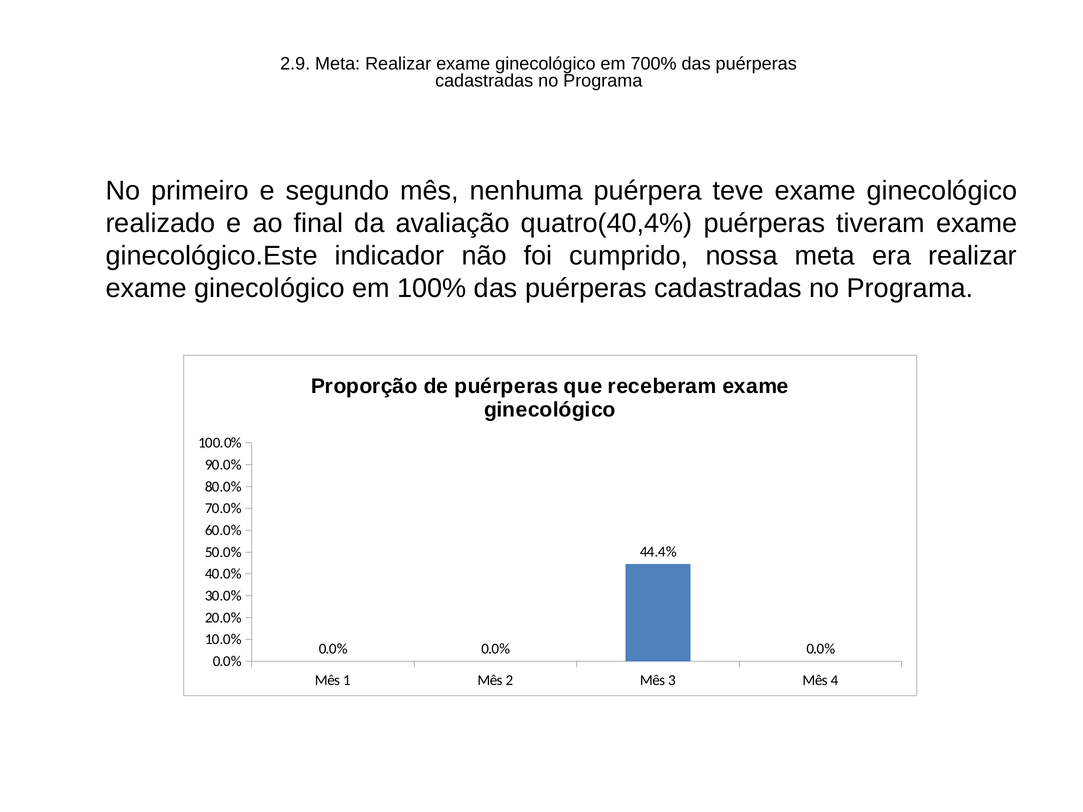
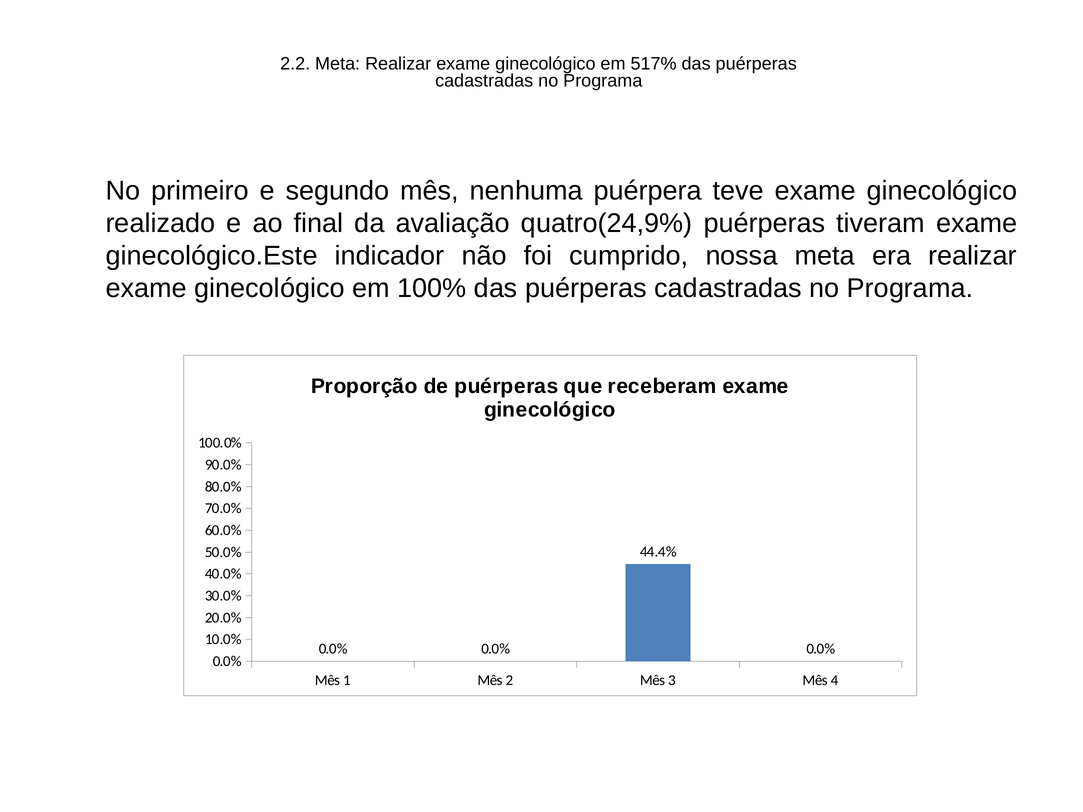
2.9: 2.9 -> 2.2
700%: 700% -> 517%
quatro(40,4%: quatro(40,4% -> quatro(24,9%
